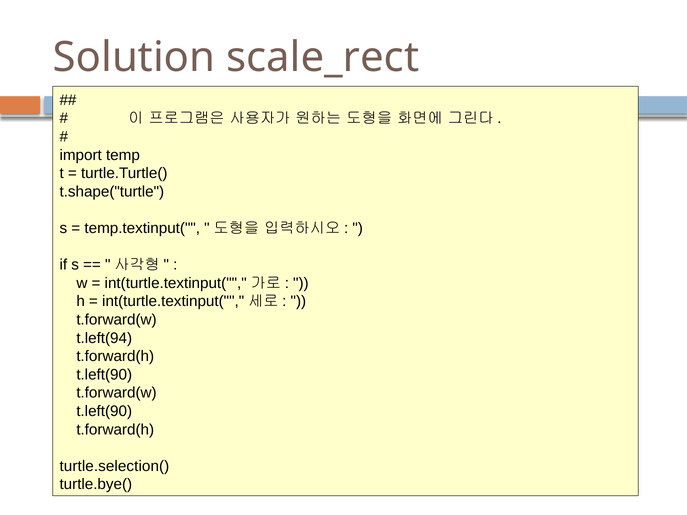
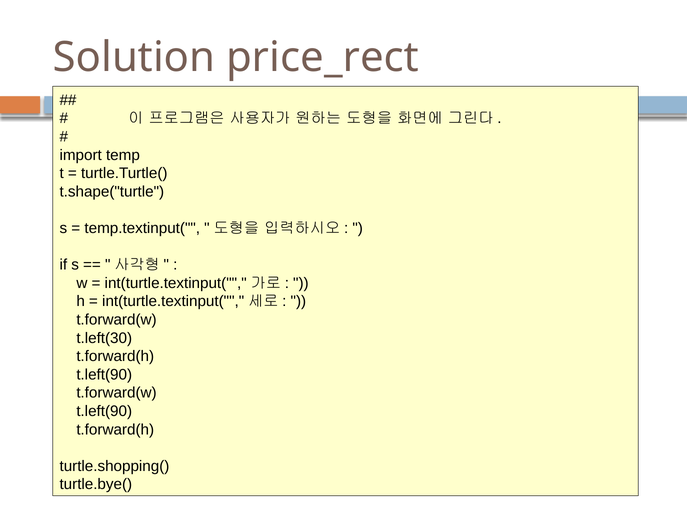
scale_rect: scale_rect -> price_rect
t.left(94: t.left(94 -> t.left(30
turtle.selection(: turtle.selection( -> turtle.shopping(
